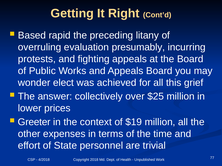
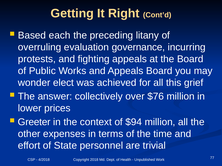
rapid: rapid -> each
presumably: presumably -> governance
$25: $25 -> $76
$19: $19 -> $94
